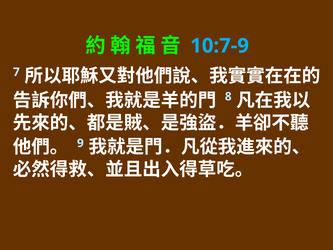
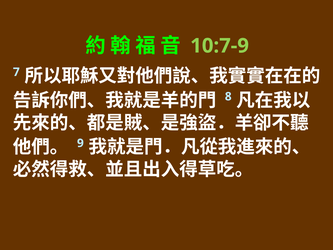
10:7-9 colour: light blue -> light green
